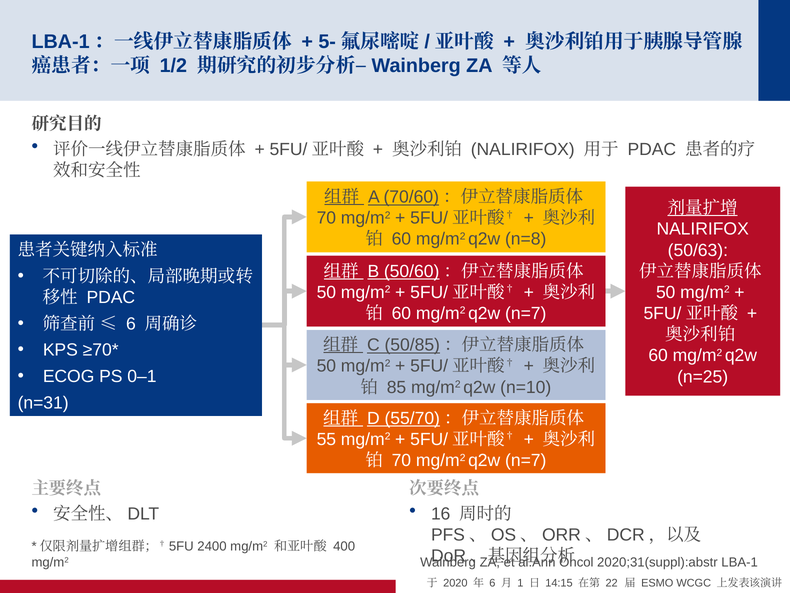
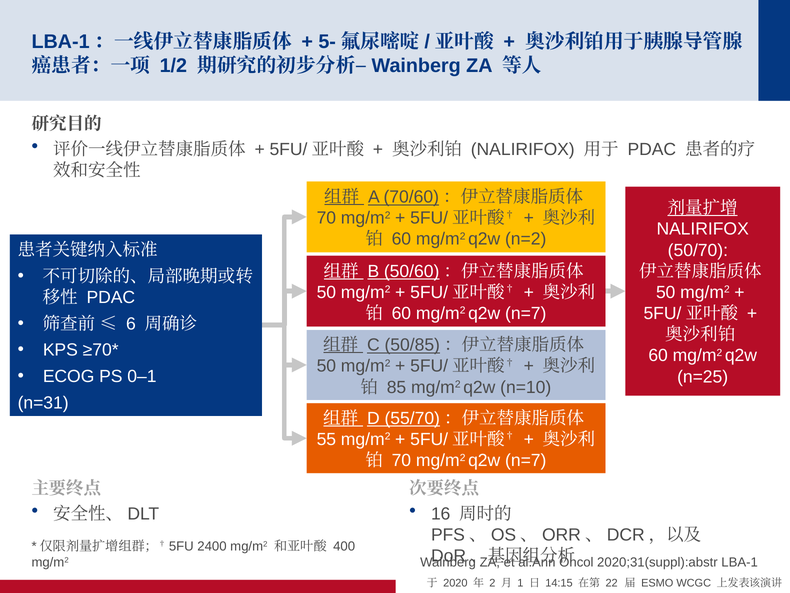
n=8: n=8 -> n=2
50/63: 50/63 -> 50/70
6 at (492, 582): 6 -> 2
